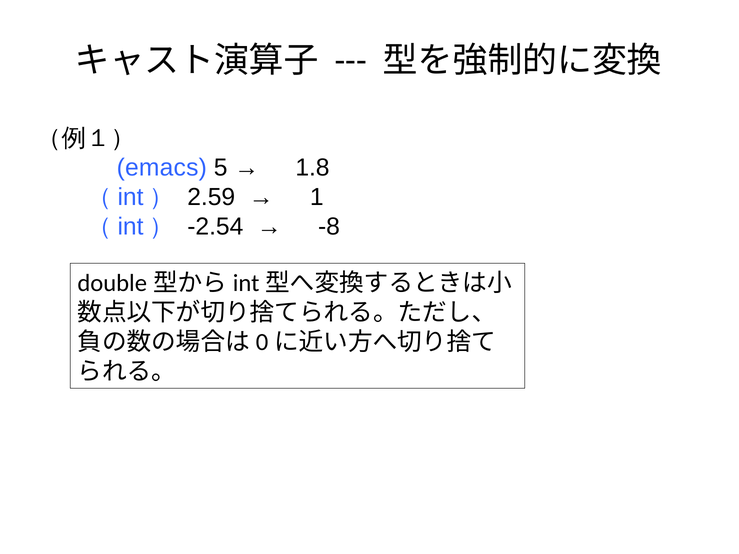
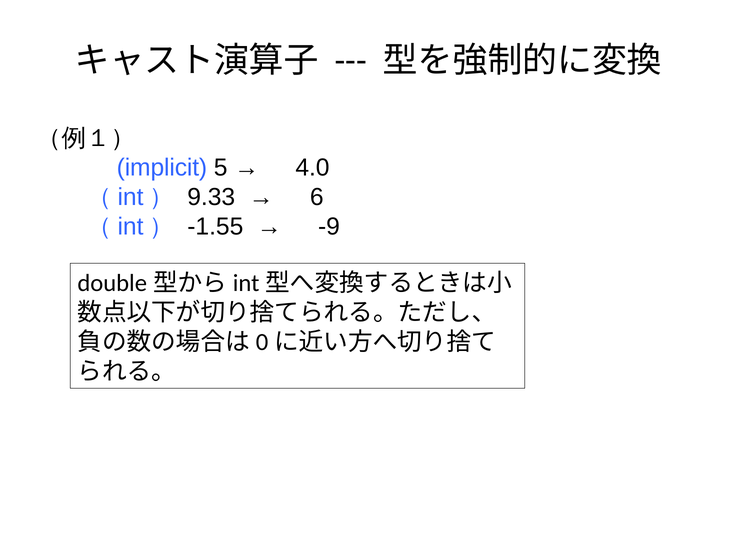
emacs: emacs -> implicit
1.8: 1.8 -> 4.0
2.59: 2.59 -> 9.33
1: 1 -> 6
-2.54: -2.54 -> -1.55
-8: -8 -> -9
